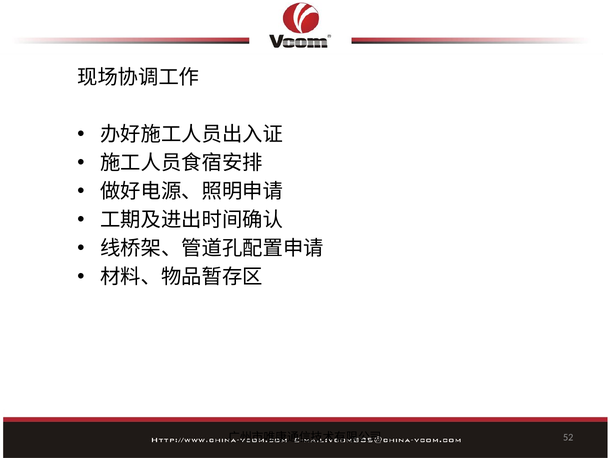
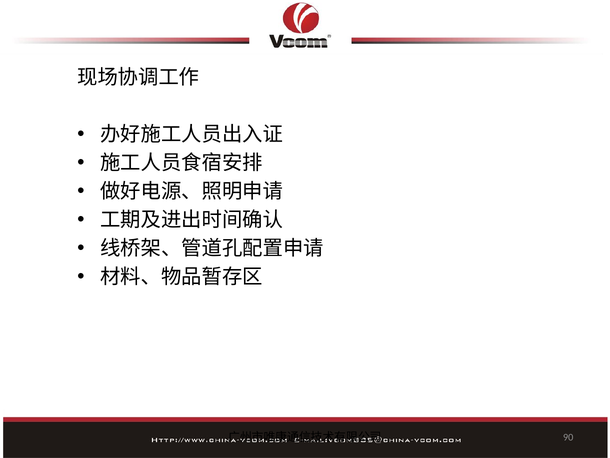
52: 52 -> 90
